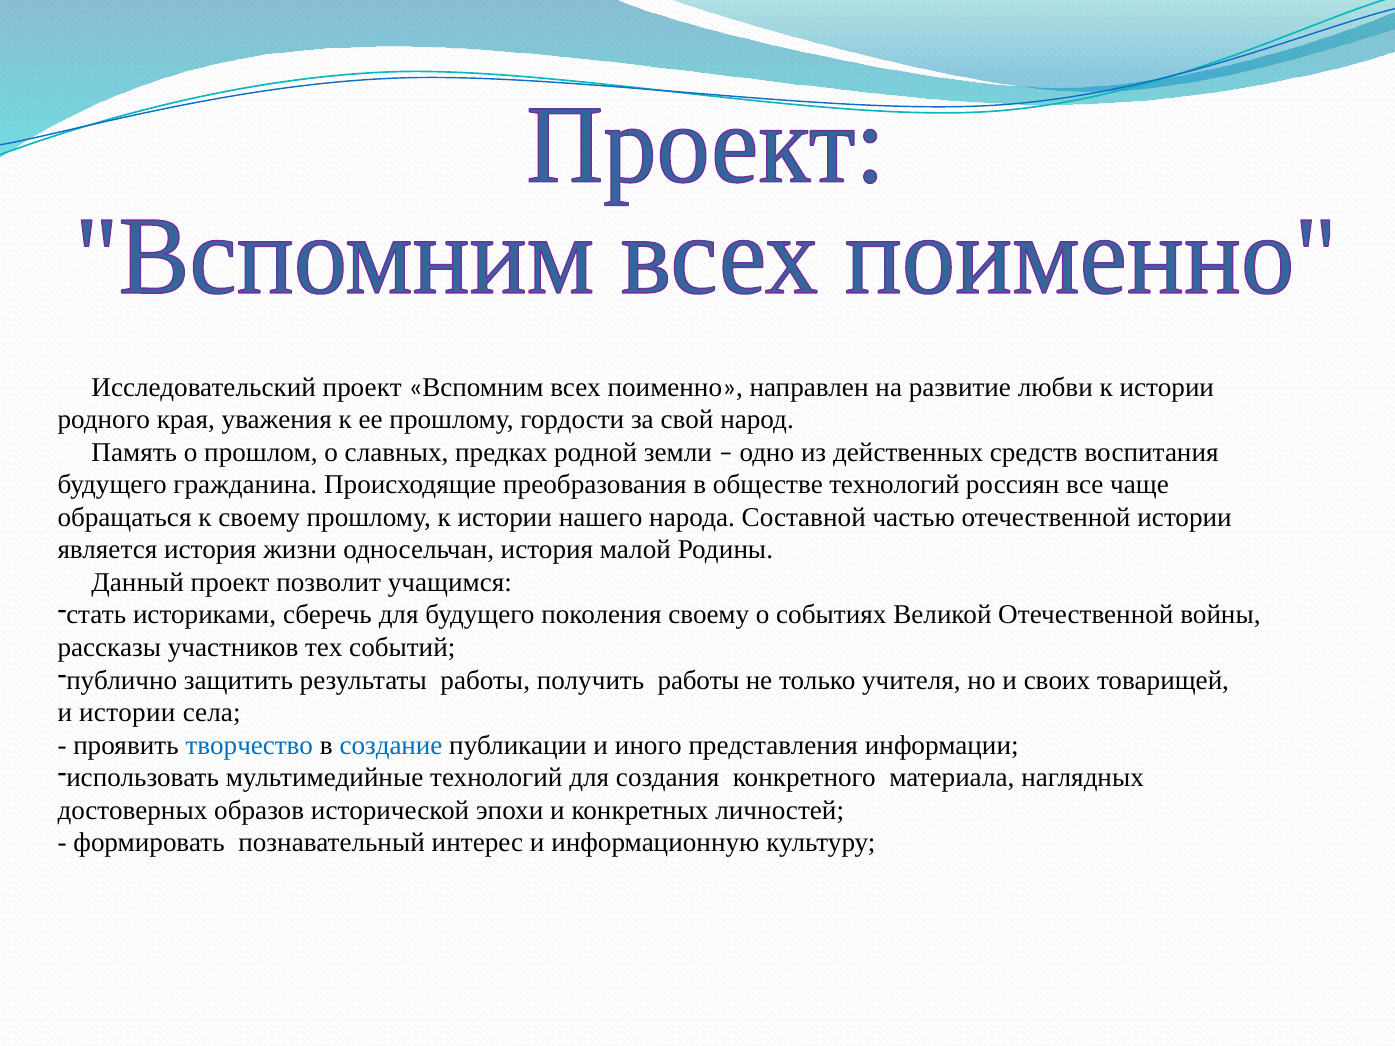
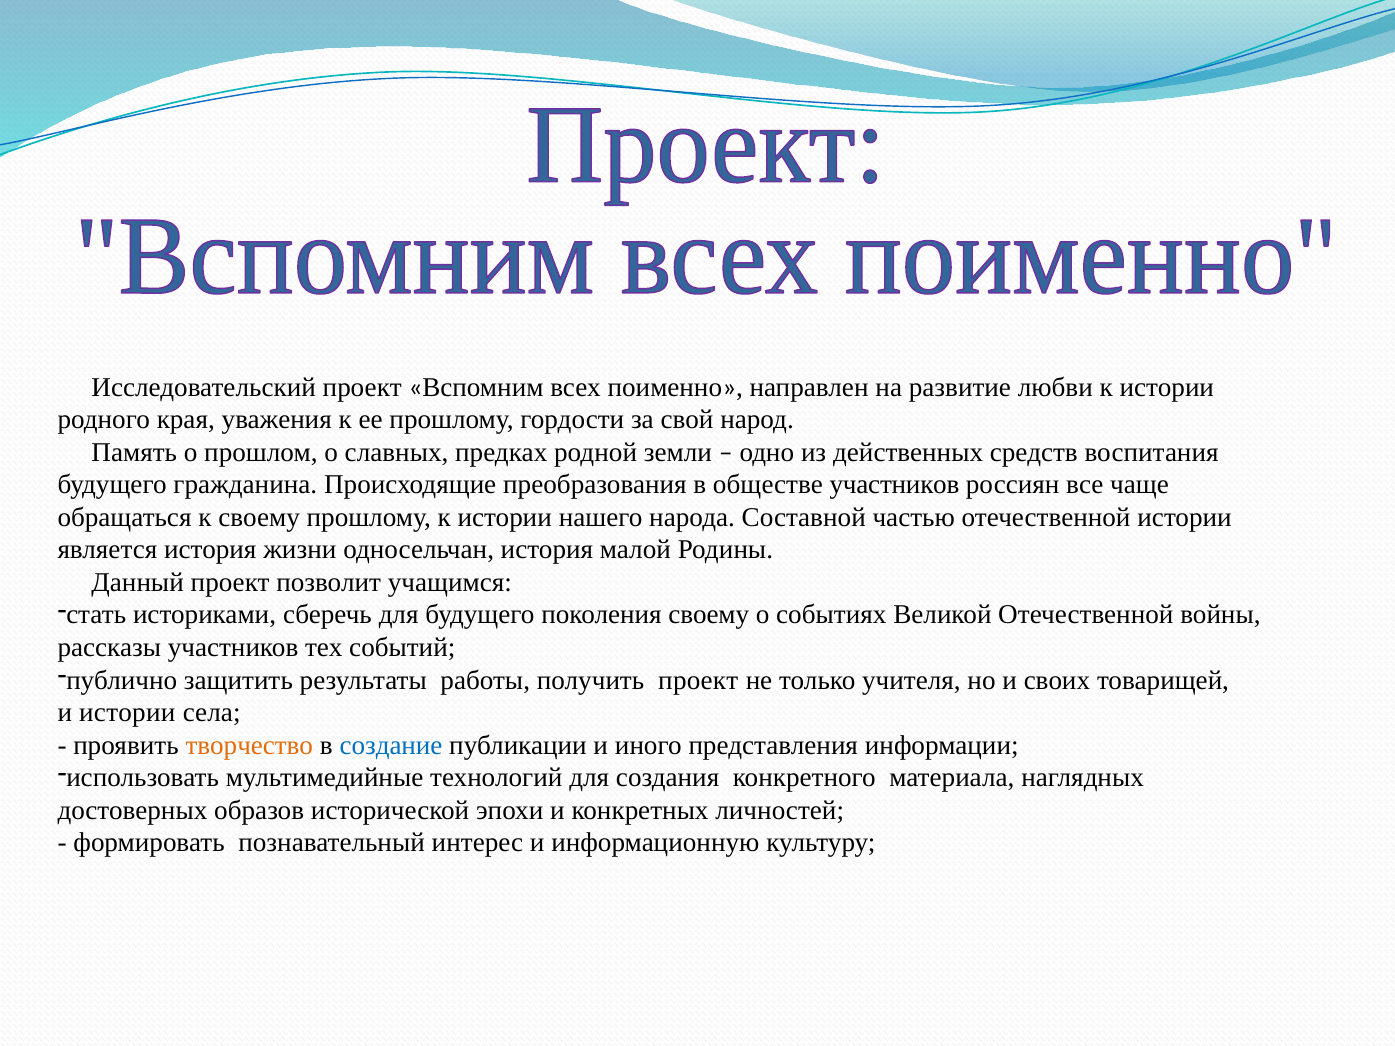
обществе технологий: технологий -> участников
получить работы: работы -> проект
творчество colour: blue -> orange
